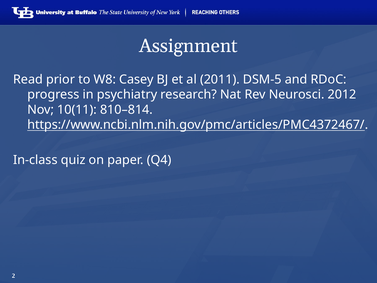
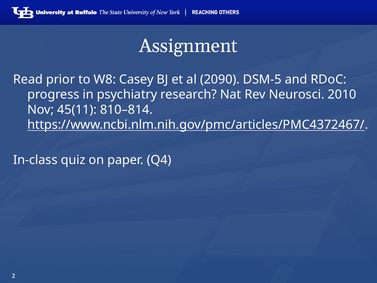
2011: 2011 -> 2090
2012: 2012 -> 2010
10(11: 10(11 -> 45(11
